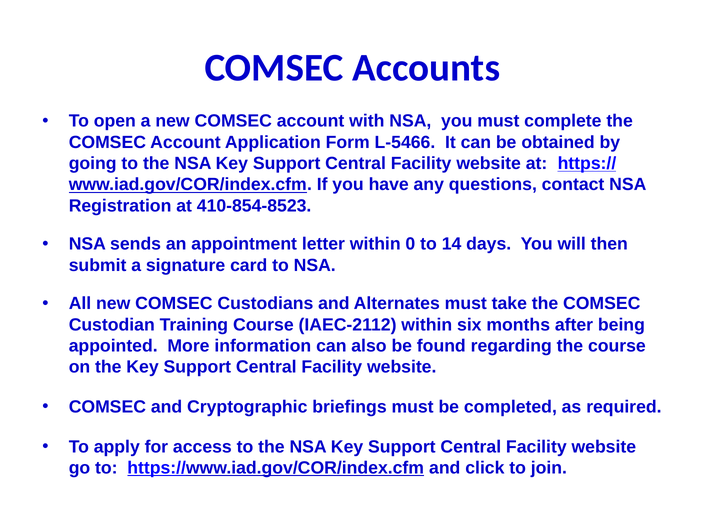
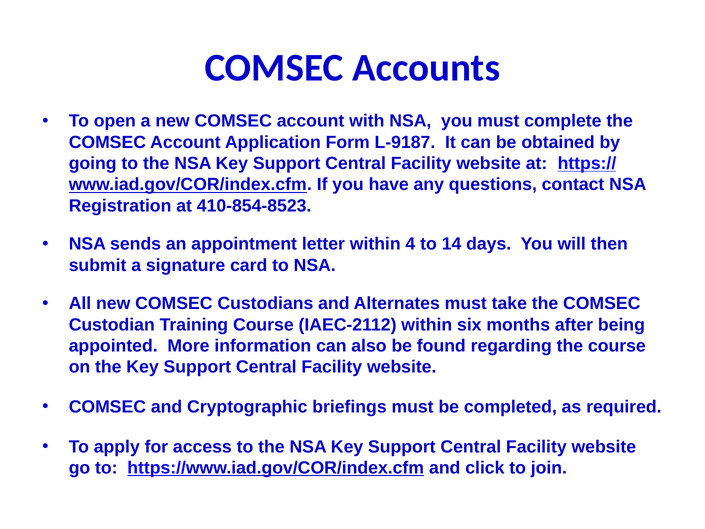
L-5466: L-5466 -> L-9187
0: 0 -> 4
